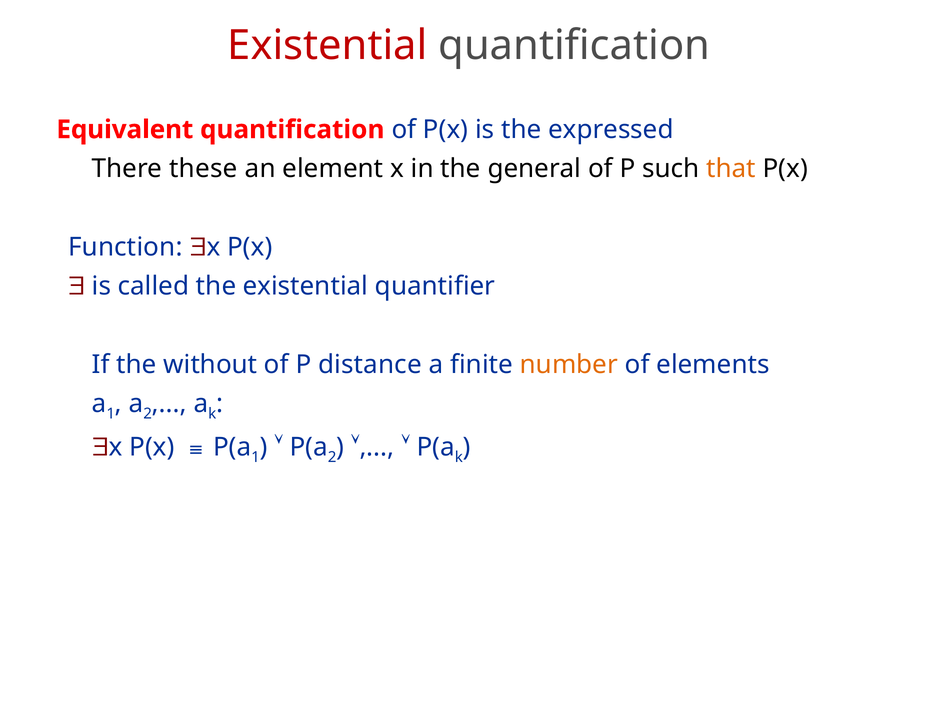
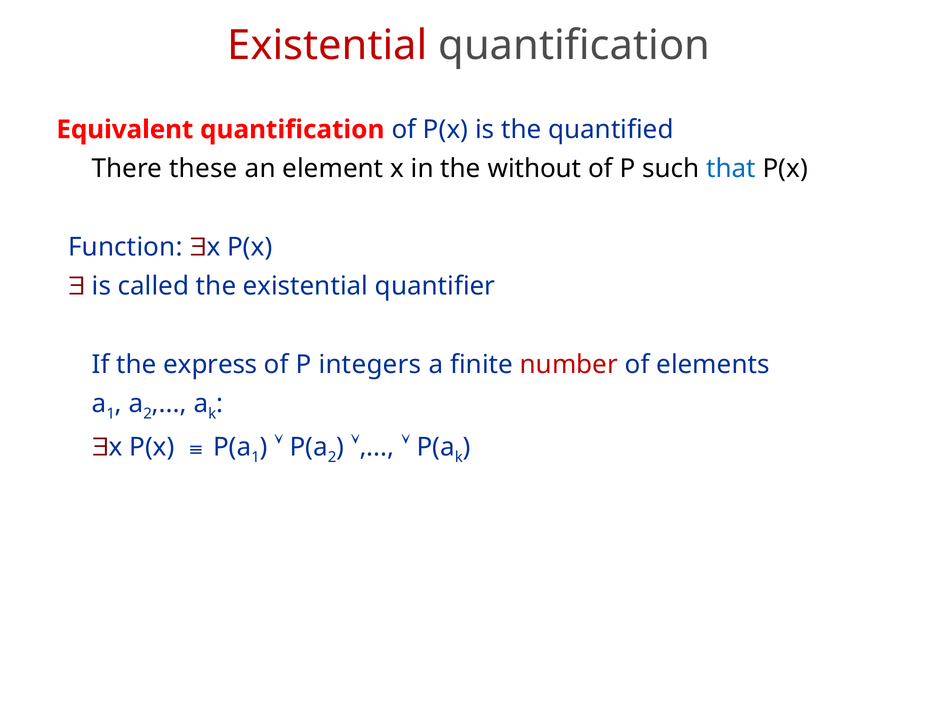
expressed: expressed -> quantified
general: general -> without
that colour: orange -> blue
without: without -> express
distance: distance -> integers
number colour: orange -> red
